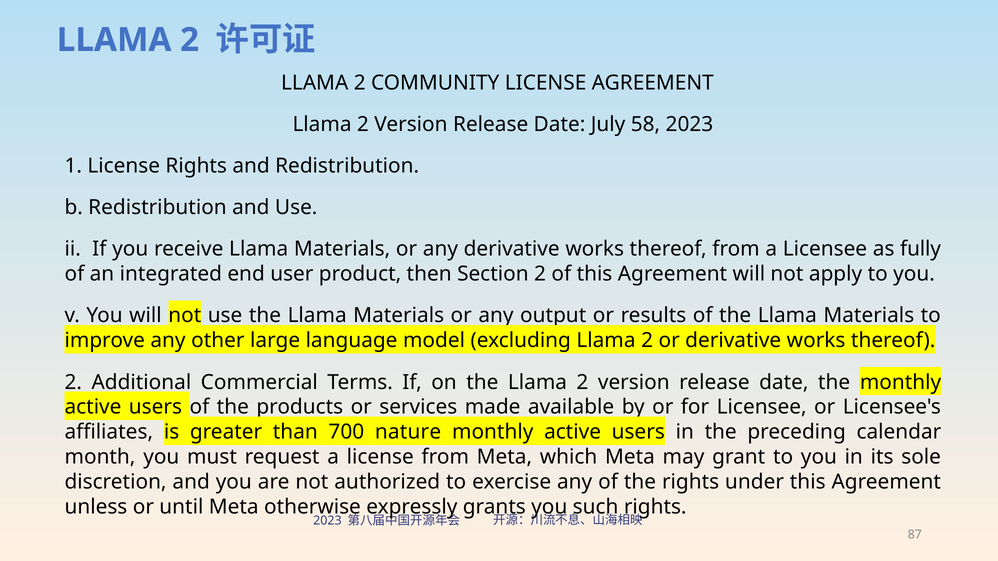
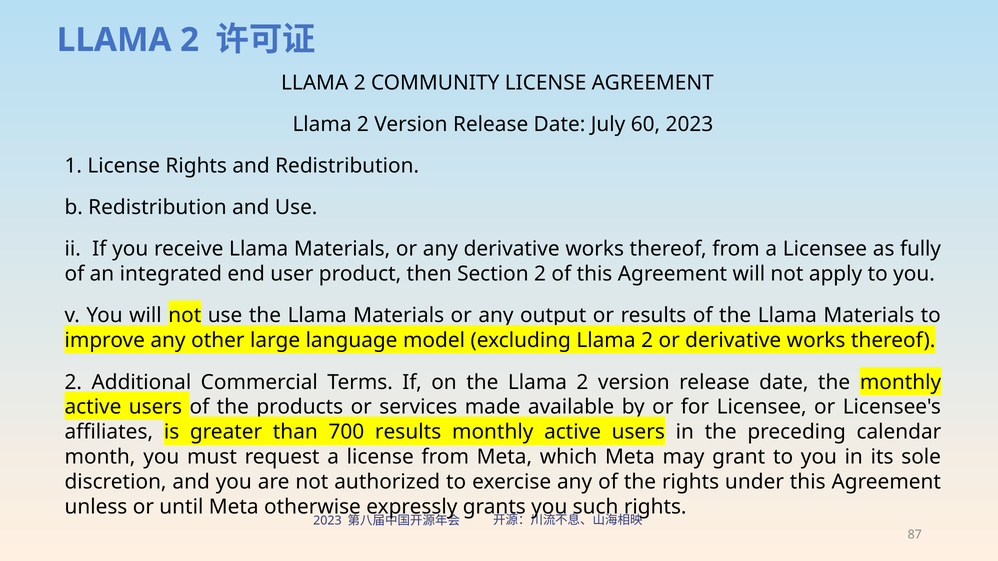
58: 58 -> 60
700 nature: nature -> results
